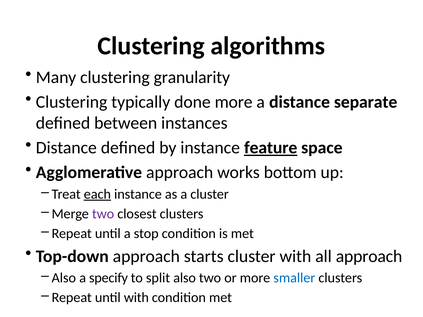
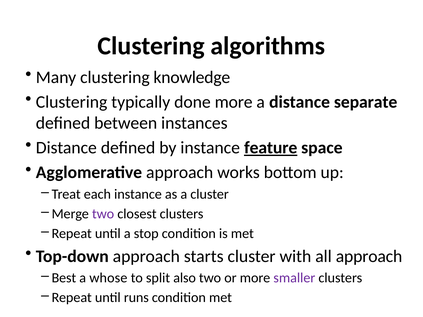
granularity: granularity -> knowledge
each underline: present -> none
Also at (64, 278): Also -> Best
specify: specify -> whose
smaller colour: blue -> purple
until with: with -> runs
